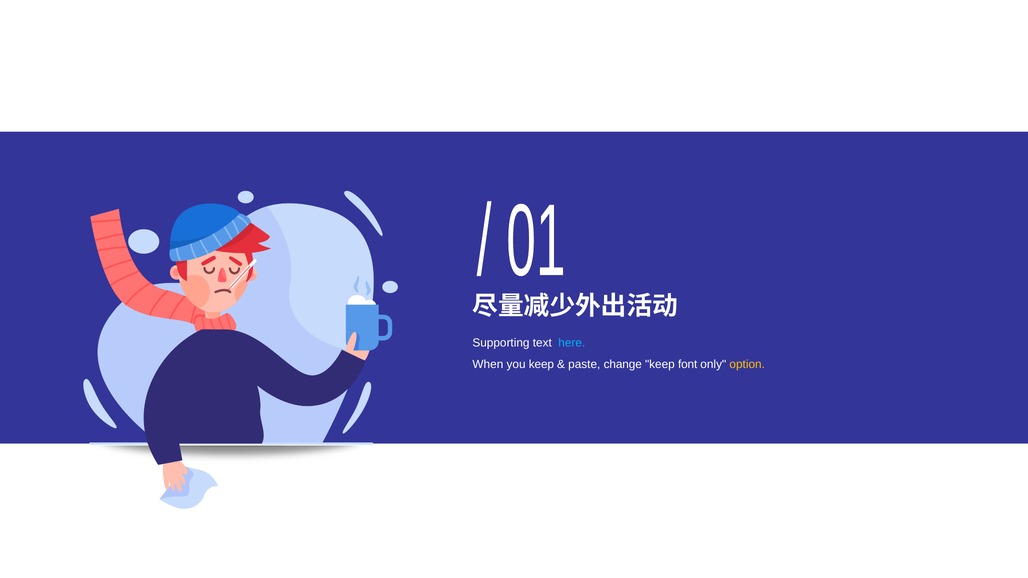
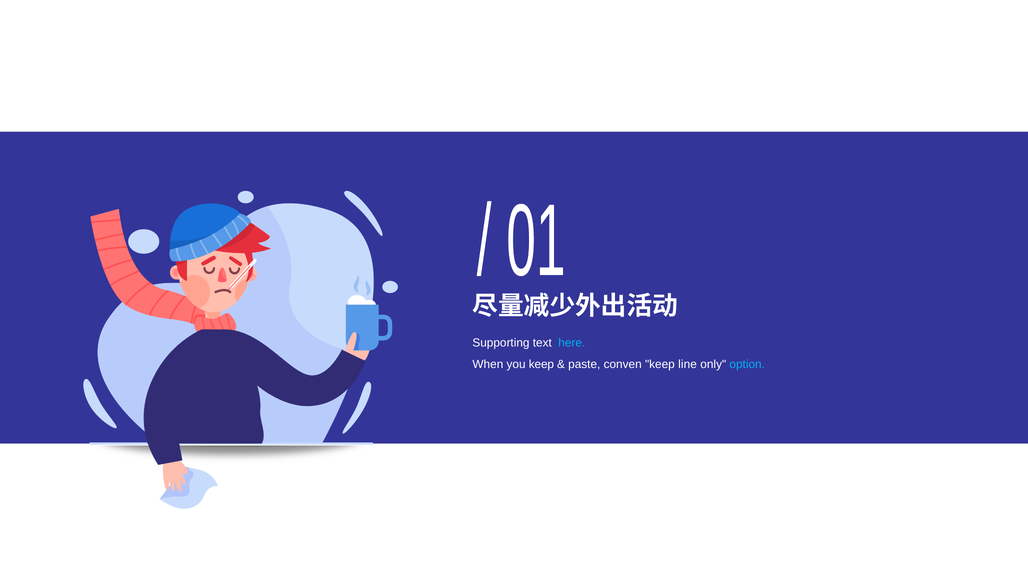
change: change -> conven
font: font -> line
option colour: yellow -> light blue
